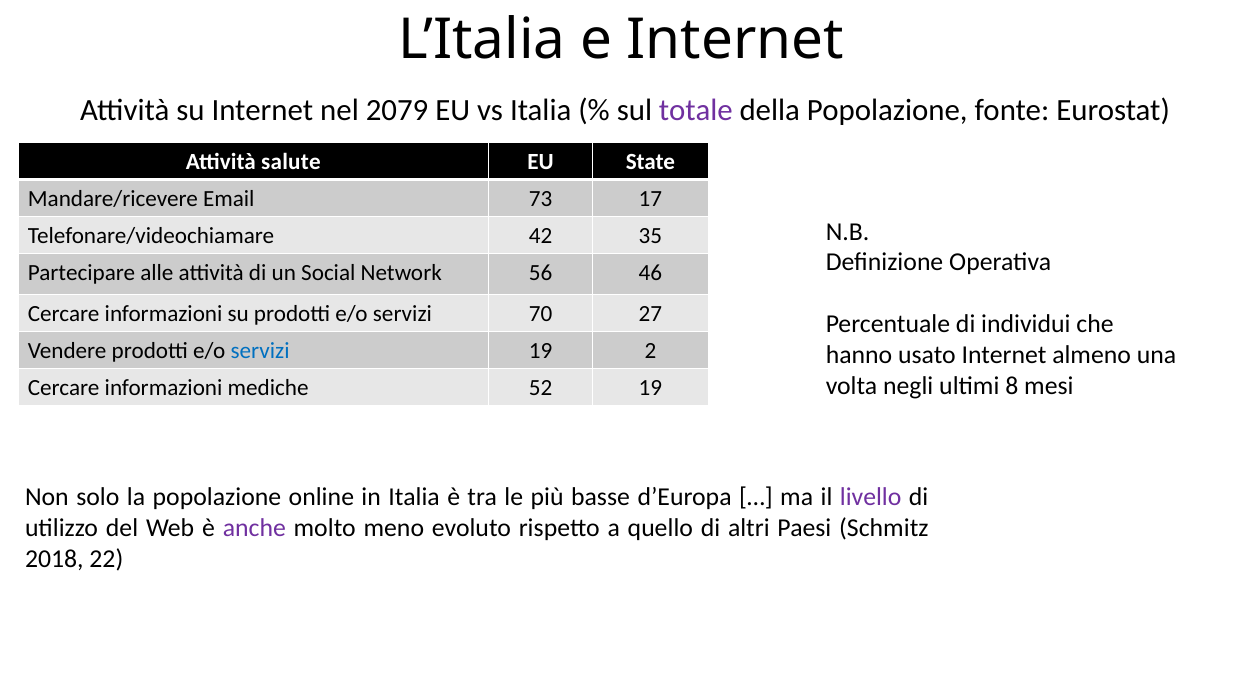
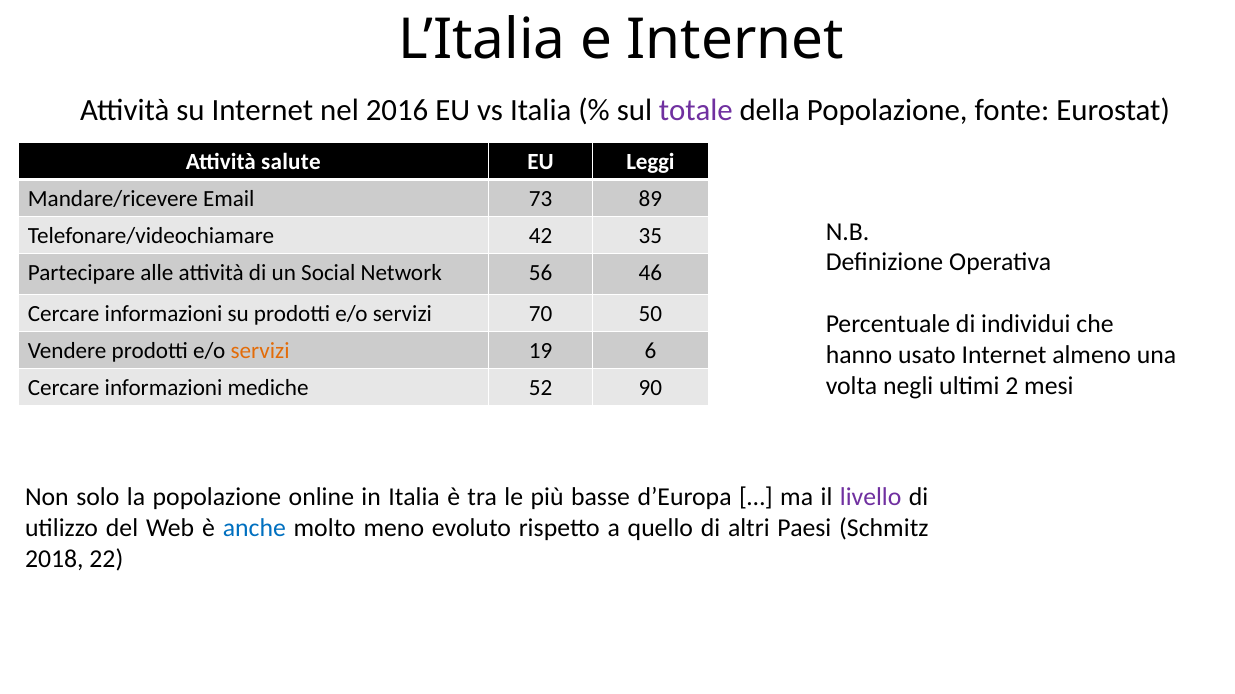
2079: 2079 -> 2016
State: State -> Leggi
17: 17 -> 89
27: 27 -> 50
servizi at (260, 351) colour: blue -> orange
2: 2 -> 6
8: 8 -> 2
52 19: 19 -> 90
anche colour: purple -> blue
